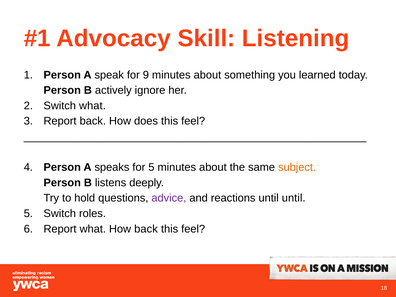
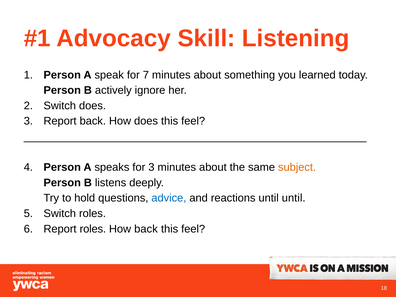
9: 9 -> 7
Switch what: what -> does
for 5: 5 -> 3
advice colour: purple -> blue
Report what: what -> roles
